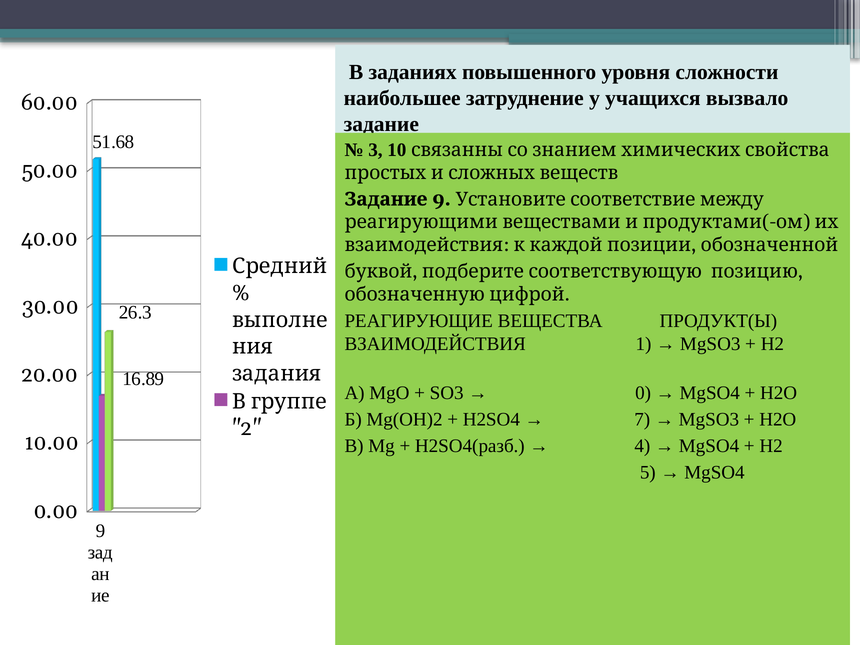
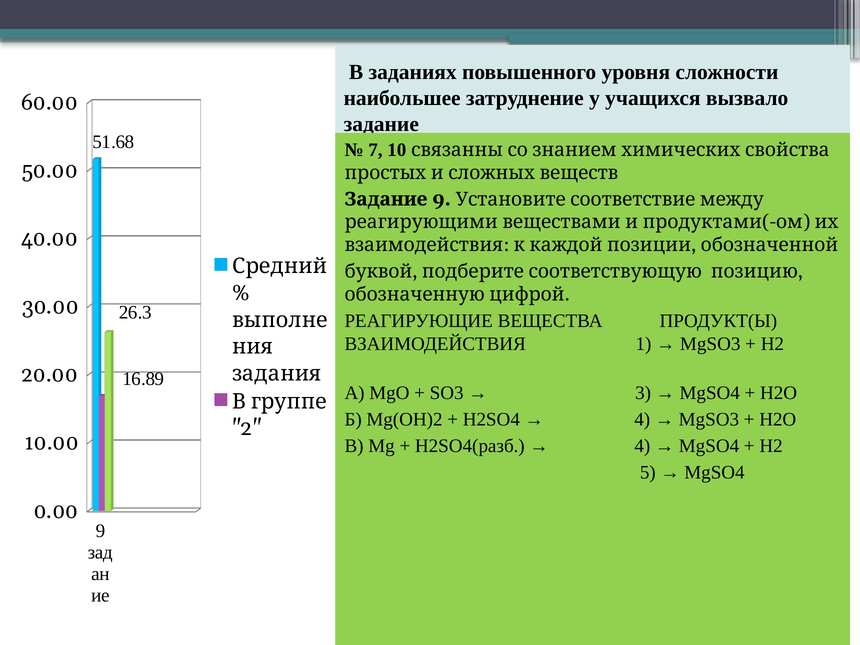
3: 3 -> 7
0: 0 -> 3
7 at (642, 420): 7 -> 4
